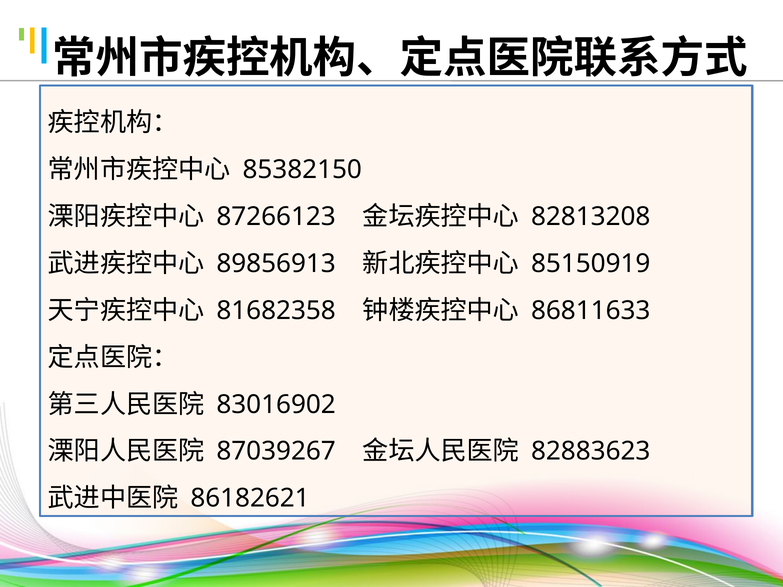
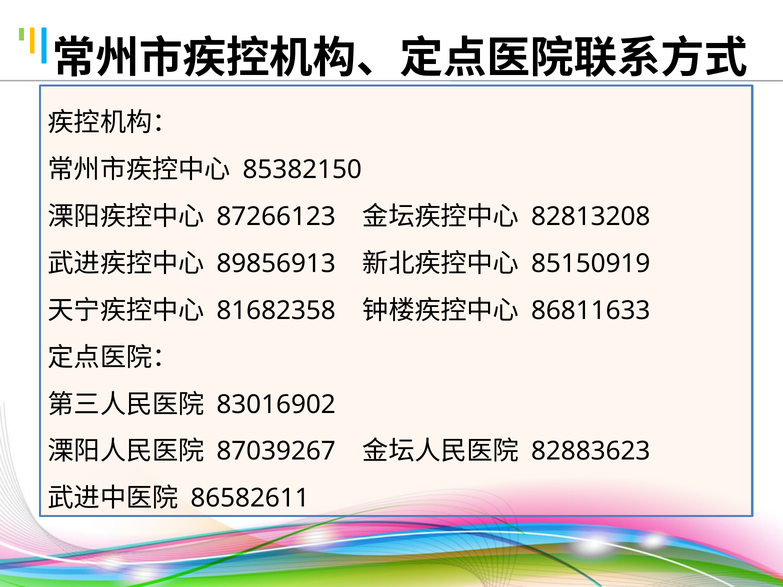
86182621: 86182621 -> 86582611
